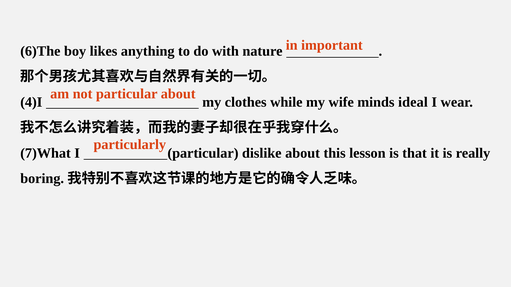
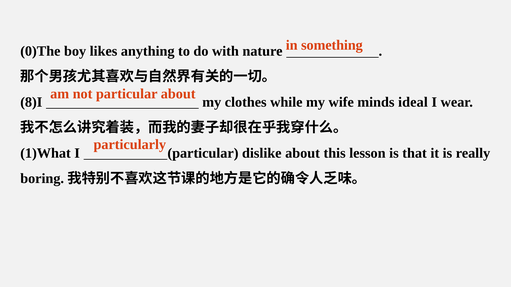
important: important -> something
6)The: 6)The -> 0)The
4)I: 4)I -> 8)I
7)What: 7)What -> 1)What
